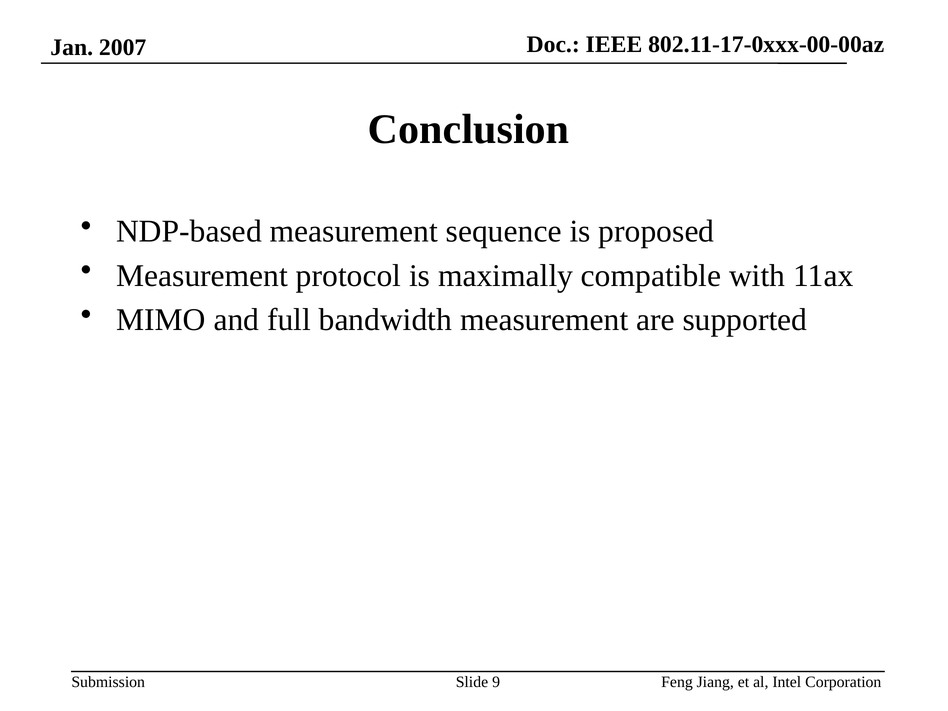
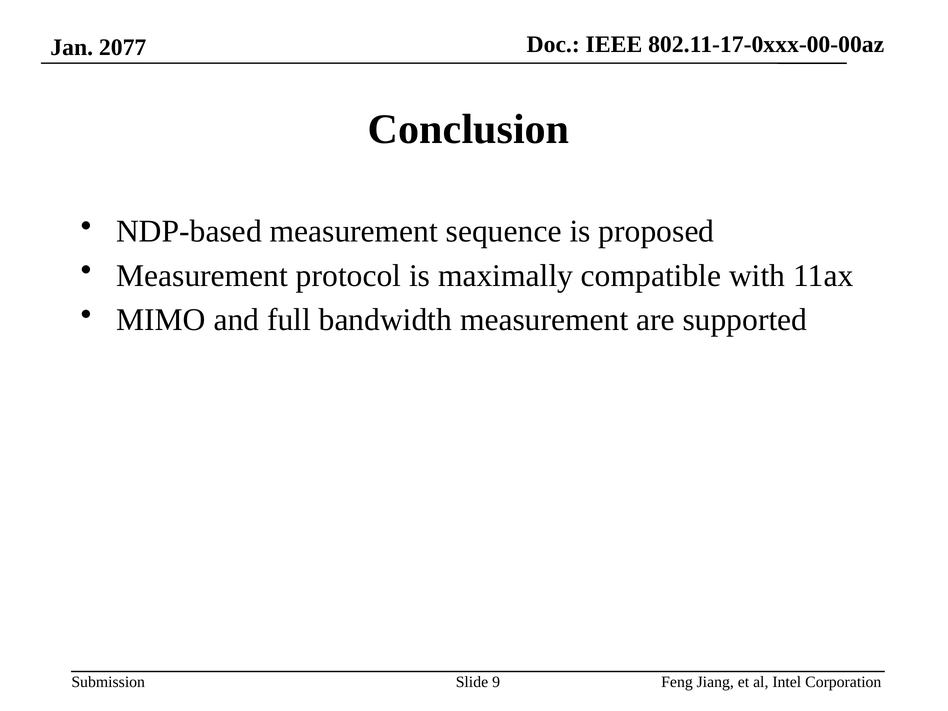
2007: 2007 -> 2077
